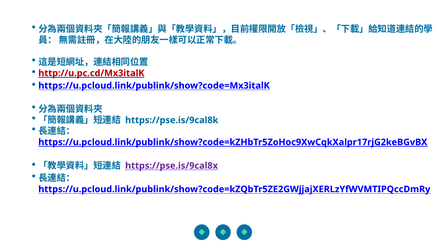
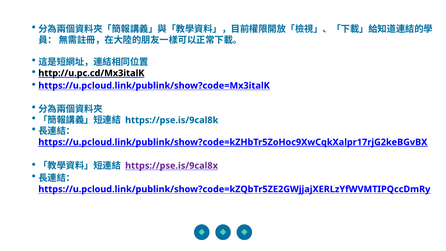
http://u.pc.cd/Mx3italK colour: red -> black
